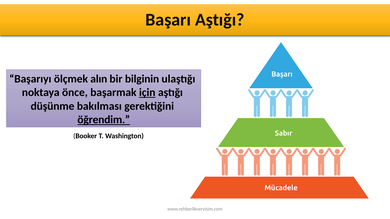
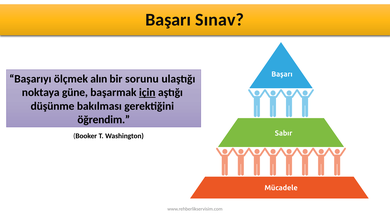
Başarı Aştığı: Aştığı -> Sınav
bilginin: bilginin -> sorunu
önce: önce -> güne
öğrendim underline: present -> none
